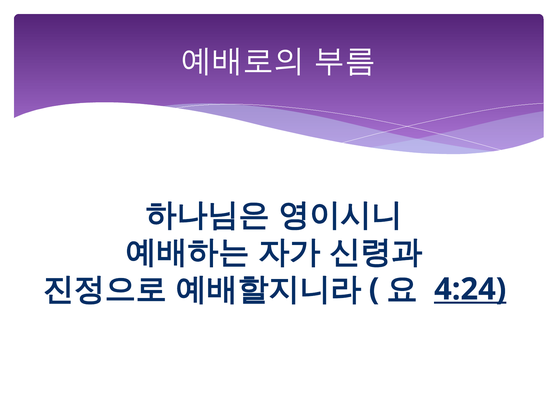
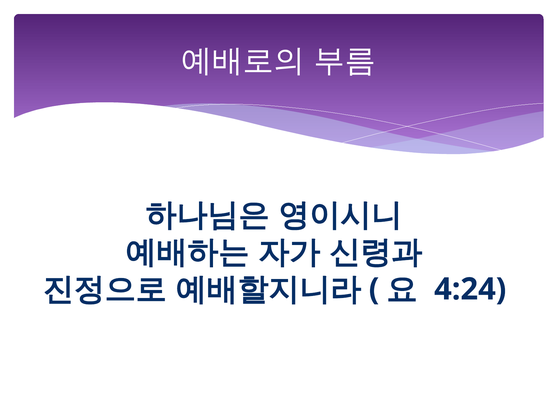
4:24 underline: present -> none
